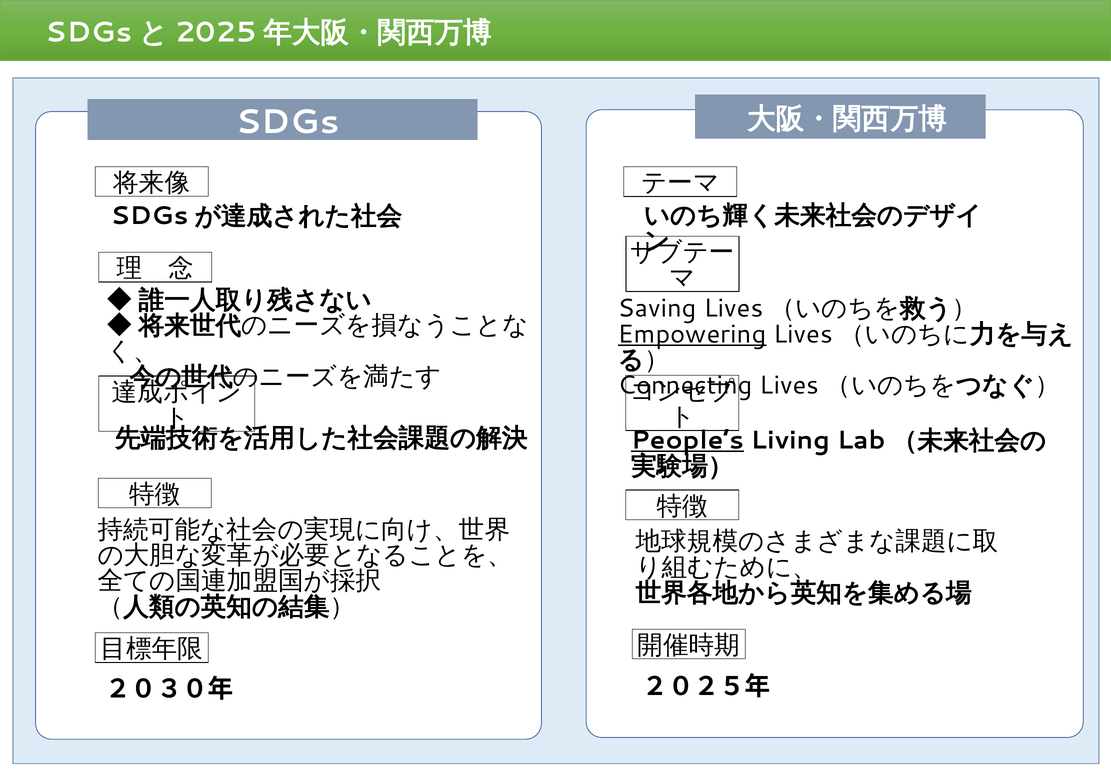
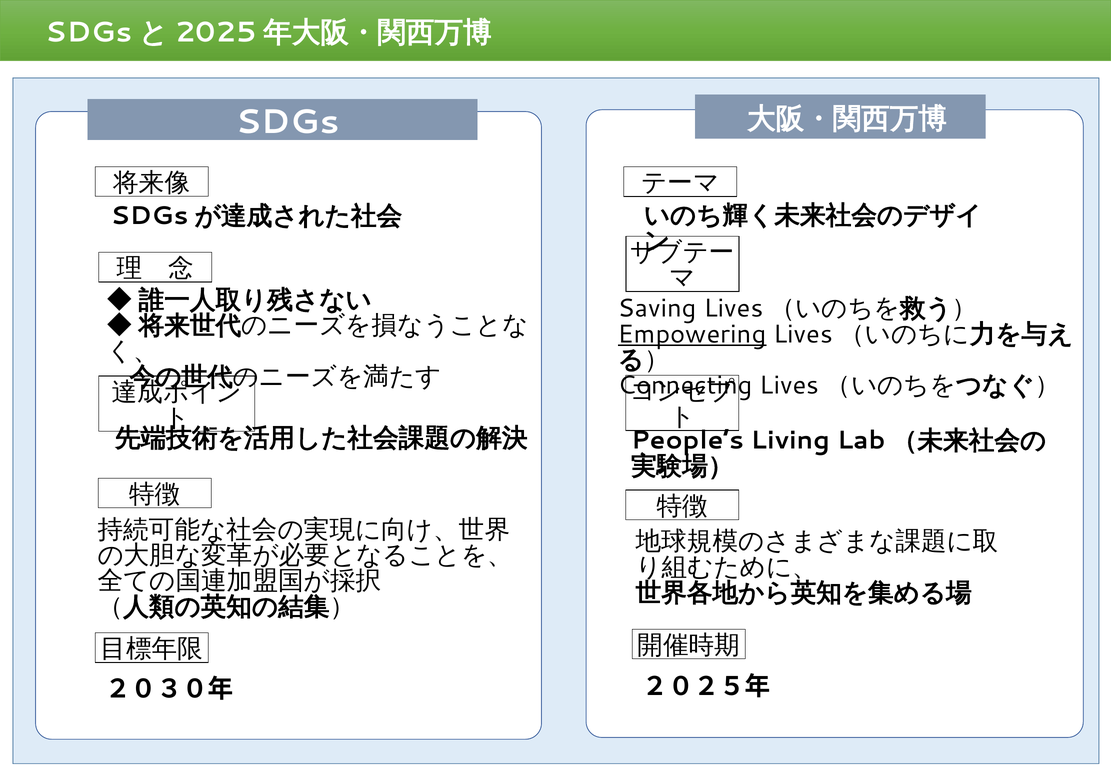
People’s underline: present -> none
